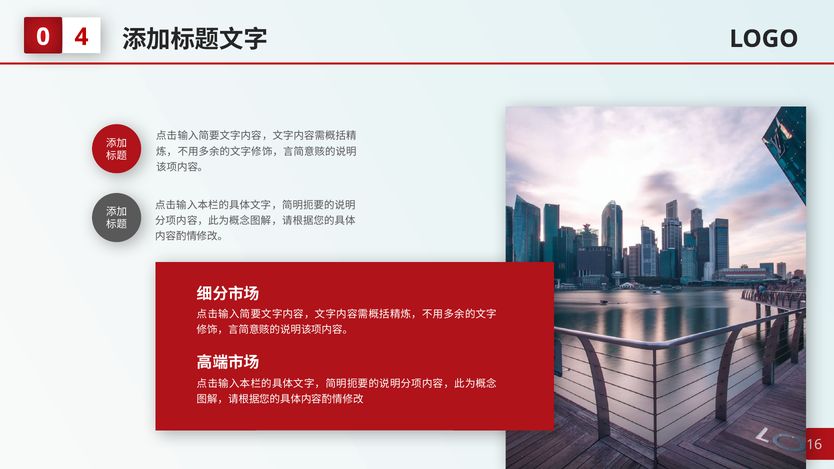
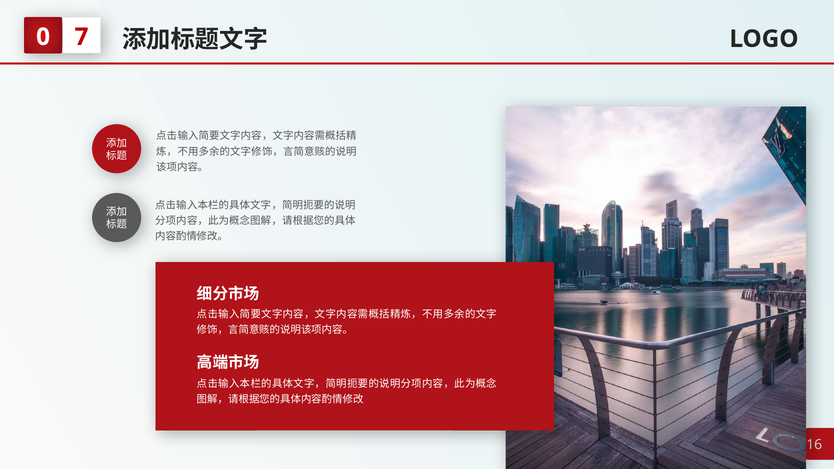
4: 4 -> 7
